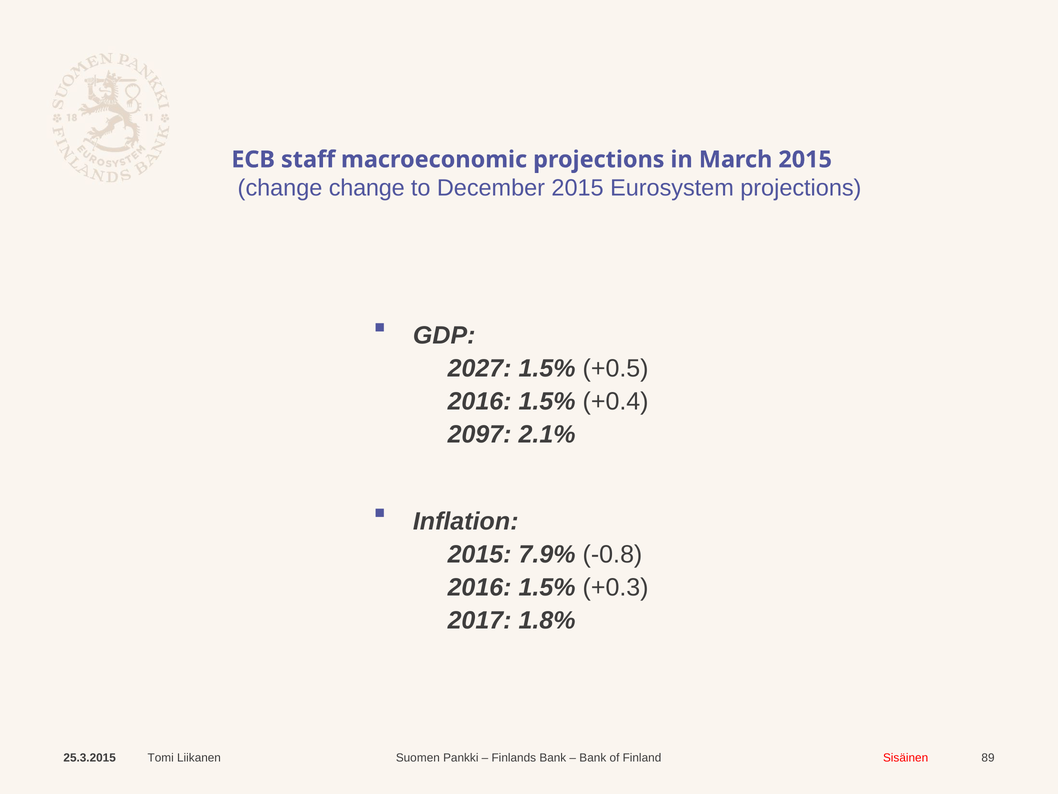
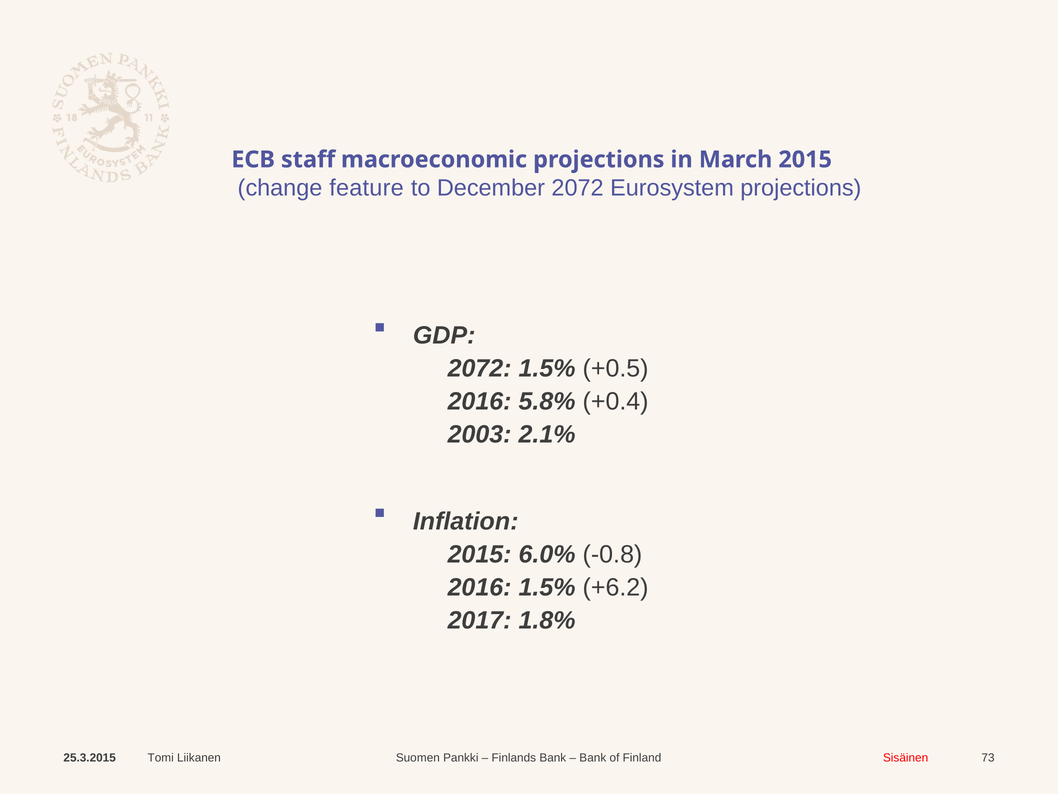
change change: change -> feature
December 2015: 2015 -> 2072
2027 at (480, 368): 2027 -> 2072
1.5% at (547, 401): 1.5% -> 5.8%
2097: 2097 -> 2003
7.9%: 7.9% -> 6.0%
+0.3: +0.3 -> +6.2
89: 89 -> 73
